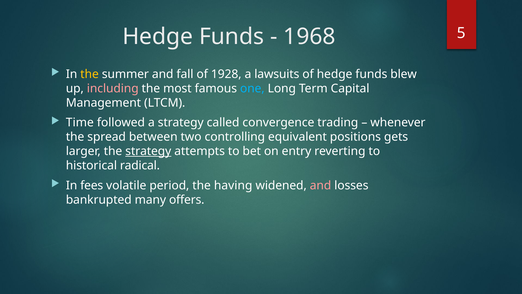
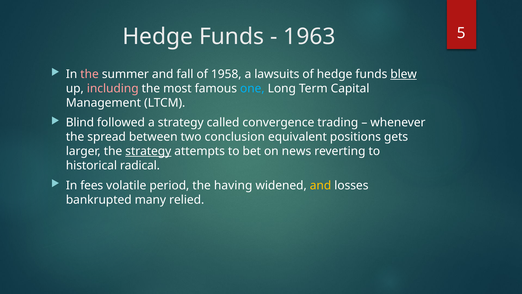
1968: 1968 -> 1963
the at (90, 74) colour: yellow -> pink
1928: 1928 -> 1958
blew underline: none -> present
Time: Time -> Blind
controlling: controlling -> conclusion
entry: entry -> news
and at (321, 185) colour: pink -> yellow
offers: offers -> relied
